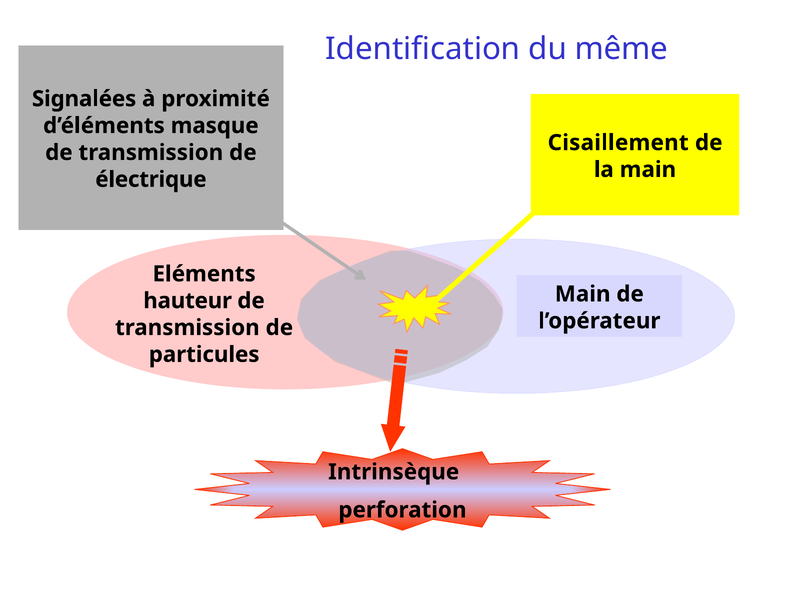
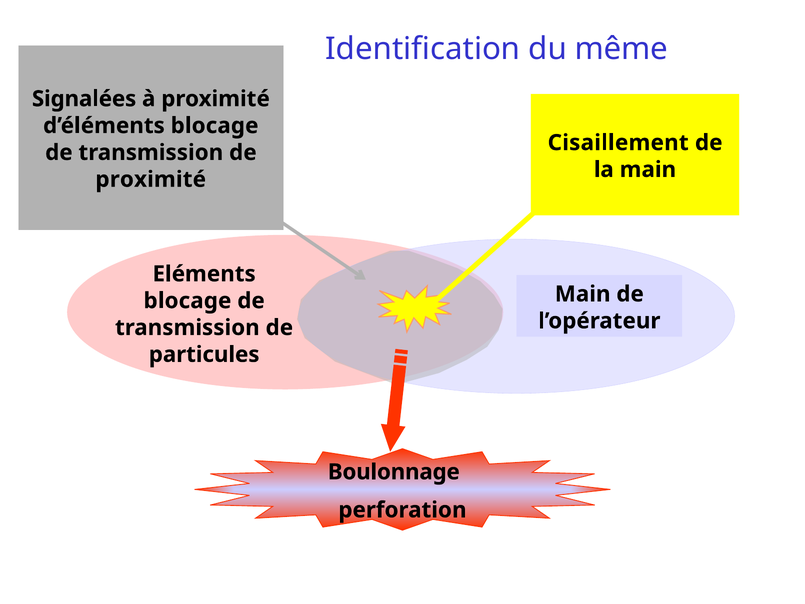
d’éléments masque: masque -> blocage
électrique at (151, 179): électrique -> proximité
hauteur at (188, 301): hauteur -> blocage
Intrinsèque: Intrinsèque -> Boulonnage
